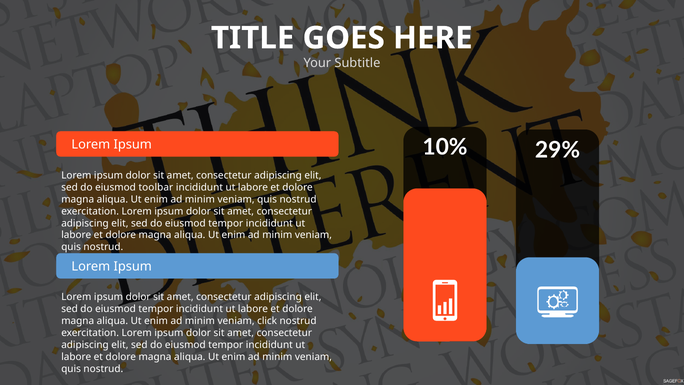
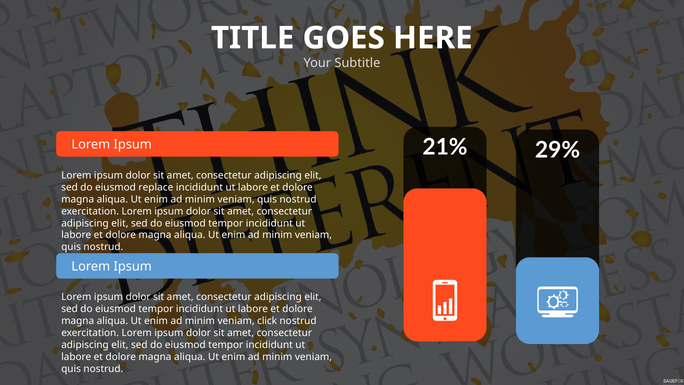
10%: 10% -> 21%
toolbar: toolbar -> replace
